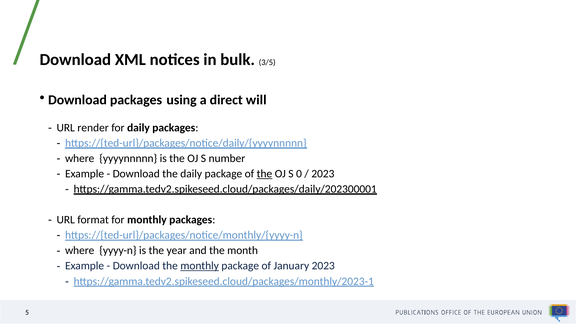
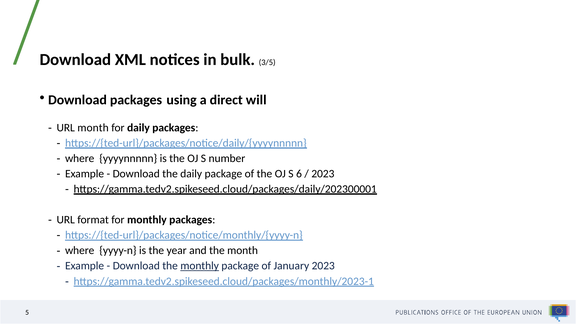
URL render: render -> month
the at (264, 174) underline: present -> none
0: 0 -> 6
